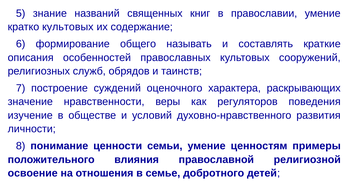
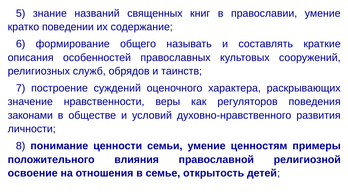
кратко культовых: культовых -> поведении
изучение: изучение -> законами
добротного: добротного -> открытость
